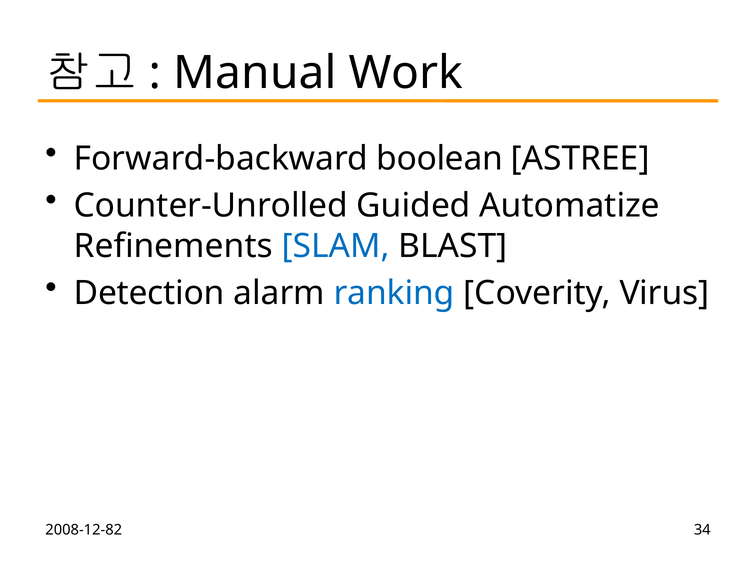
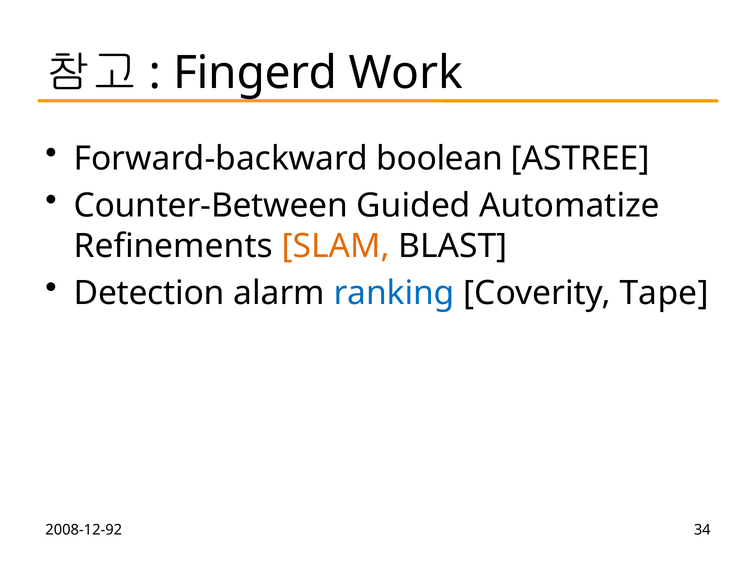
Manual: Manual -> Fingerd
Counter-Unrolled: Counter-Unrolled -> Counter-Between
SLAM colour: blue -> orange
Virus: Virus -> Tape
2008-12-82: 2008-12-82 -> 2008-12-92
